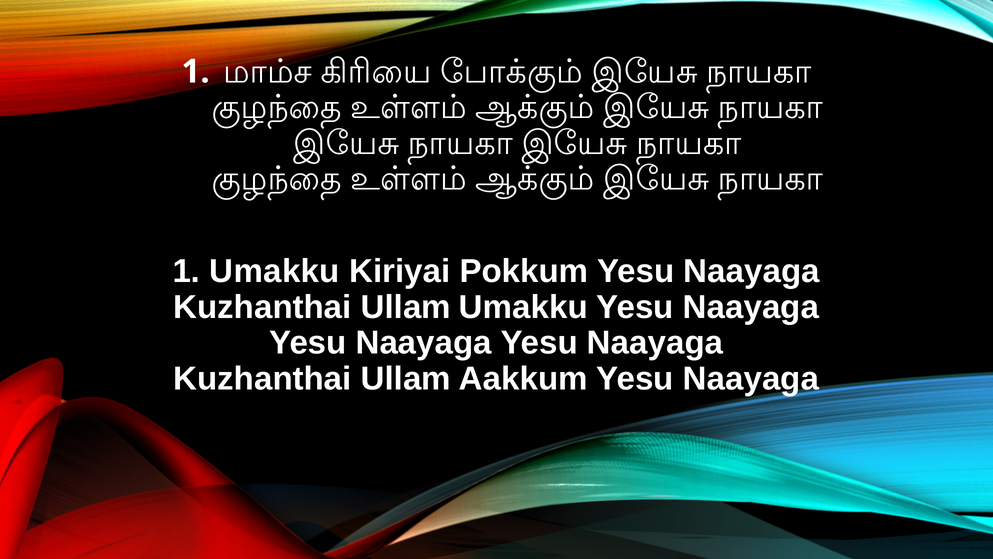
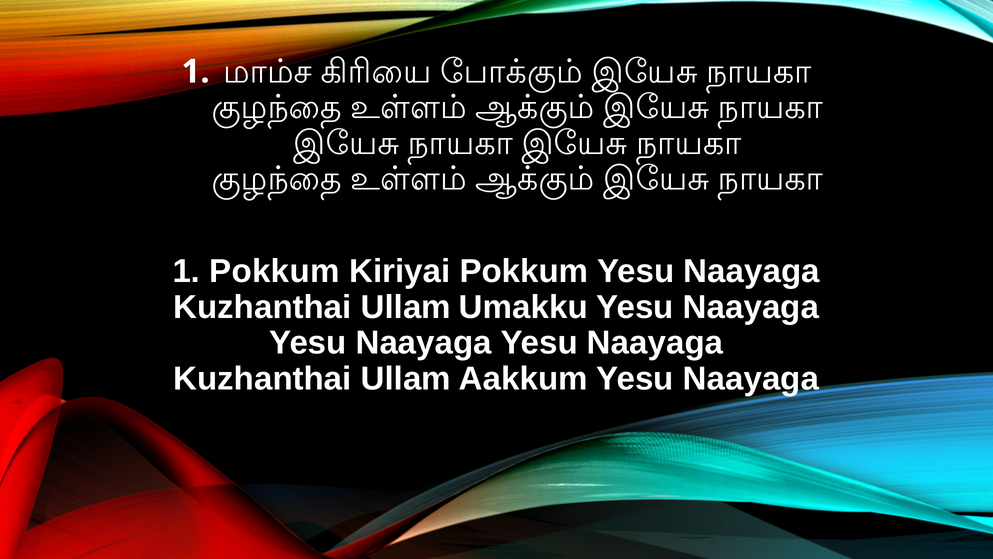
1 Umakku: Umakku -> Pokkum
